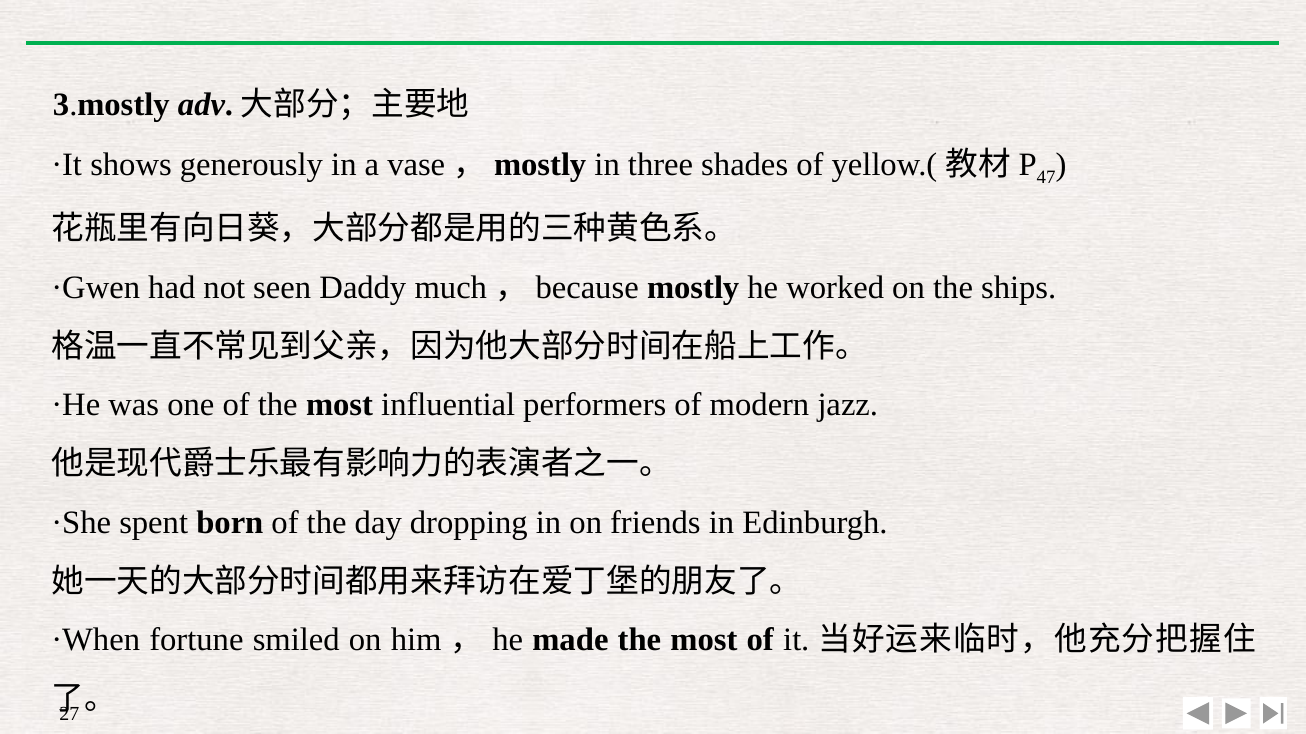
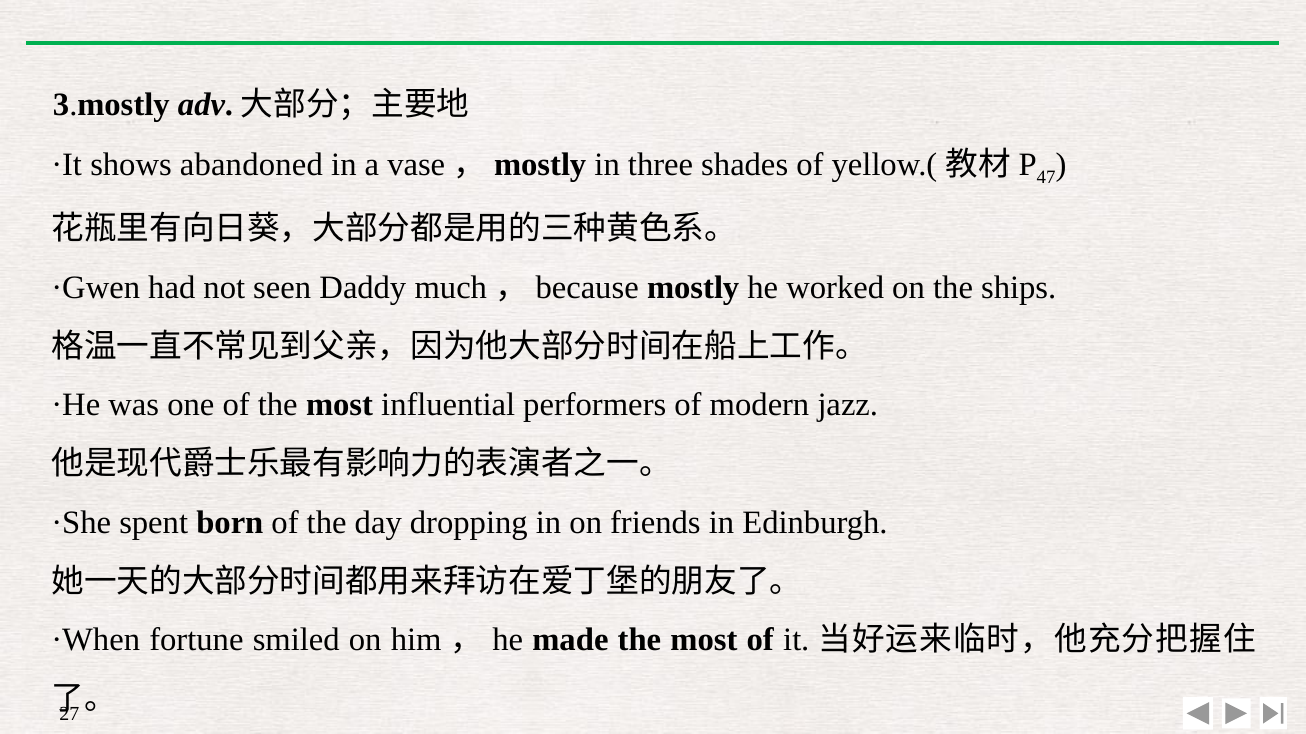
generously: generously -> abandoned
